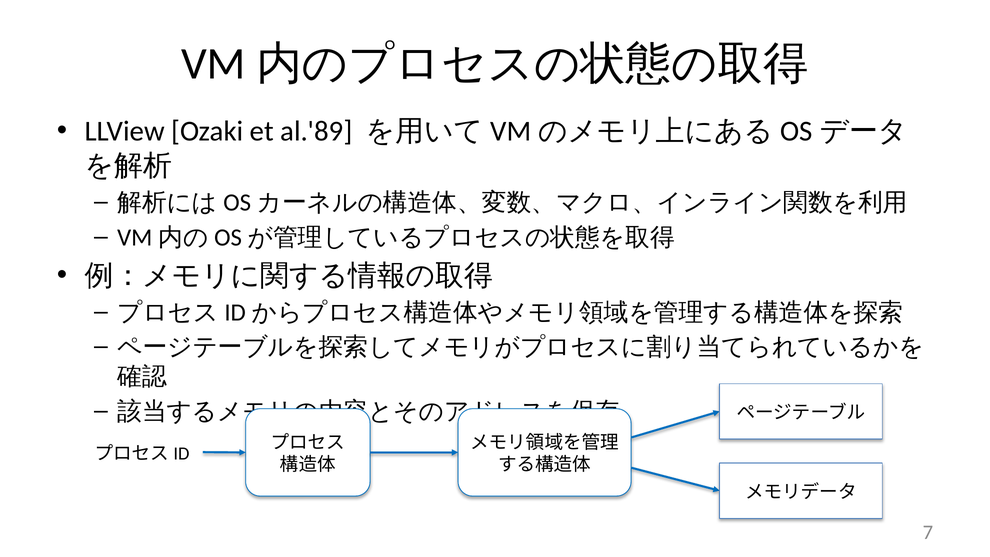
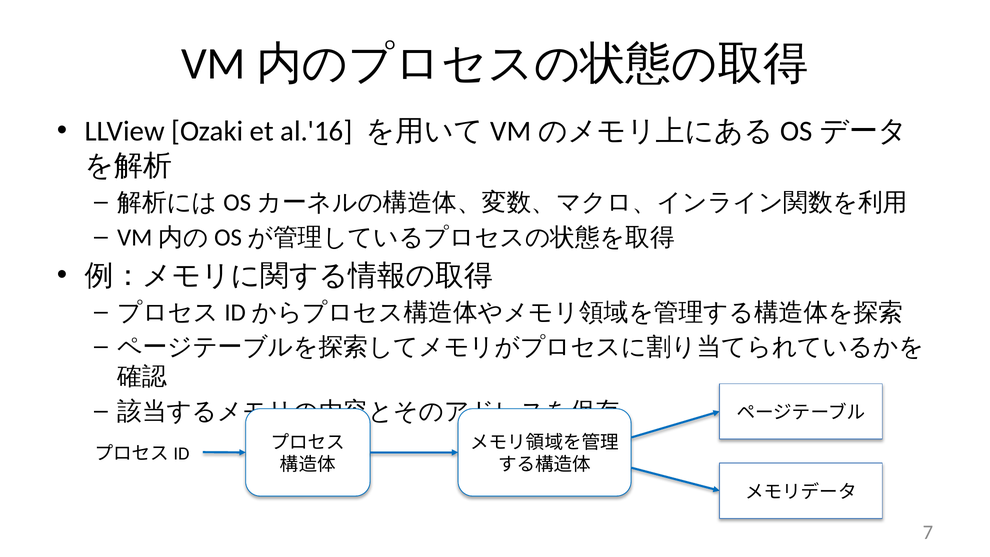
al.'89: al.'89 -> al.'16
